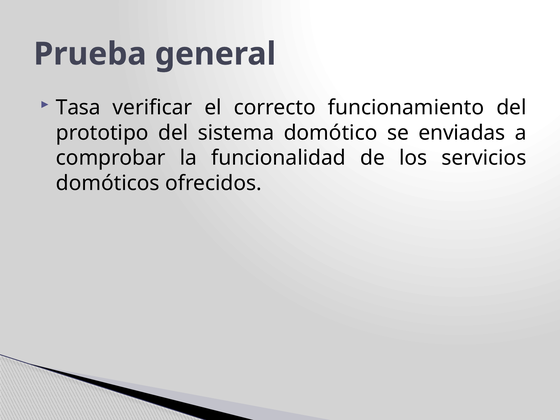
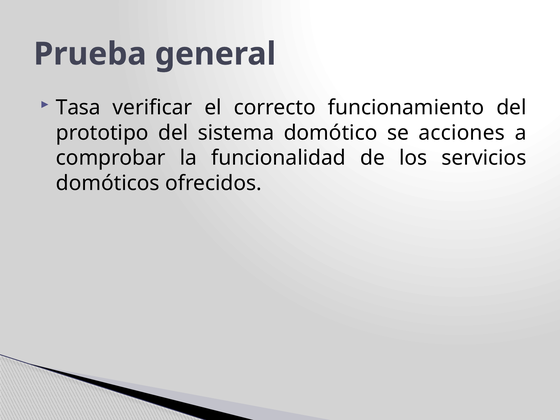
enviadas: enviadas -> acciones
